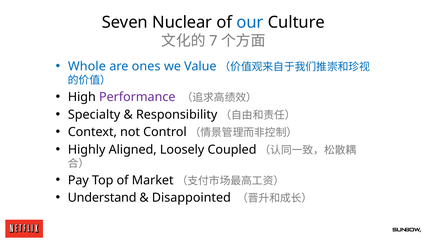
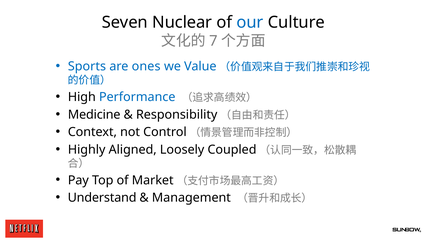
Whole: Whole -> Sports
Performance colour: purple -> blue
Specialty: Specialty -> Medicine
Disappointed: Disappointed -> Management
